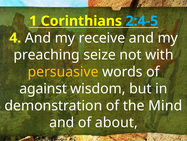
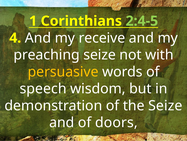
2:4-5 colour: light blue -> light green
against: against -> speech
the Mind: Mind -> Seize
about: about -> doors
